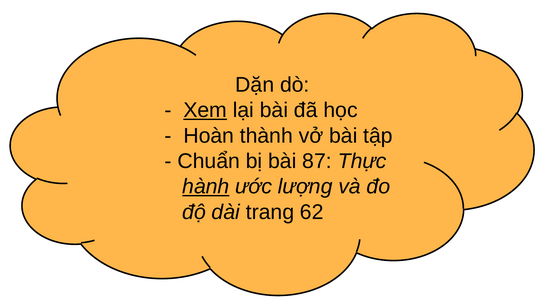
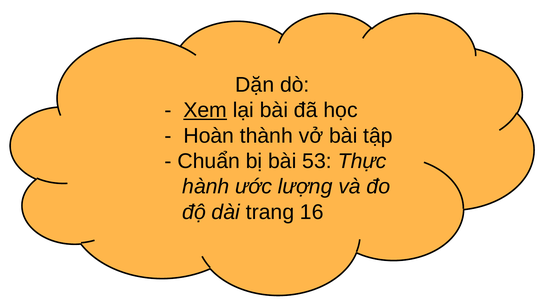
87: 87 -> 53
hành underline: present -> none
62: 62 -> 16
